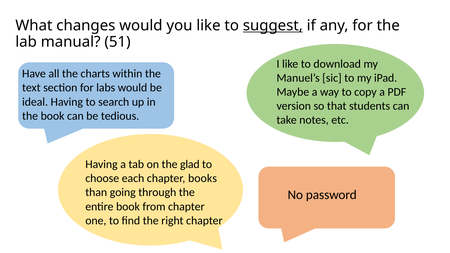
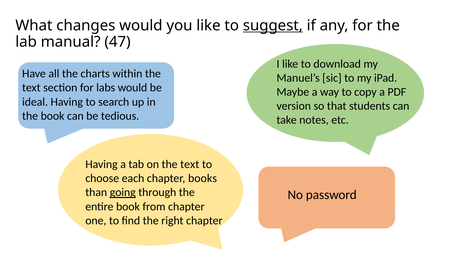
51: 51 -> 47
on the glad: glad -> text
going underline: none -> present
